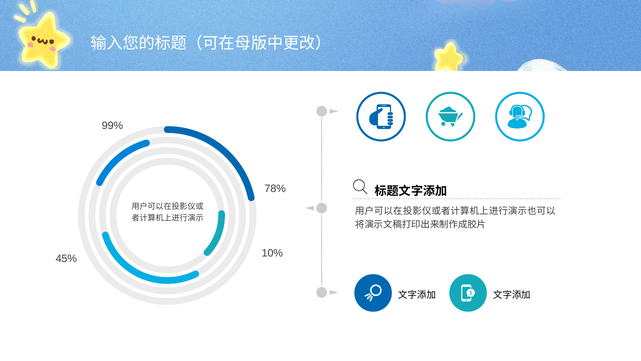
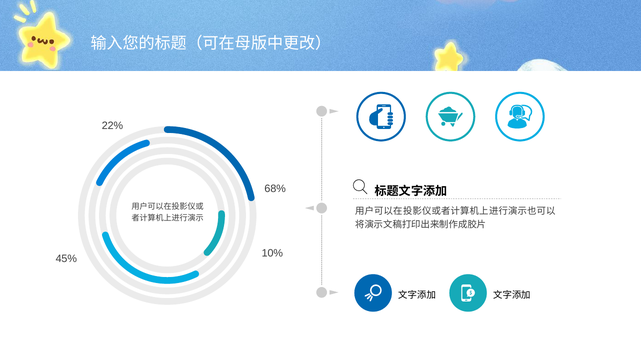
99%: 99% -> 22%
78%: 78% -> 68%
